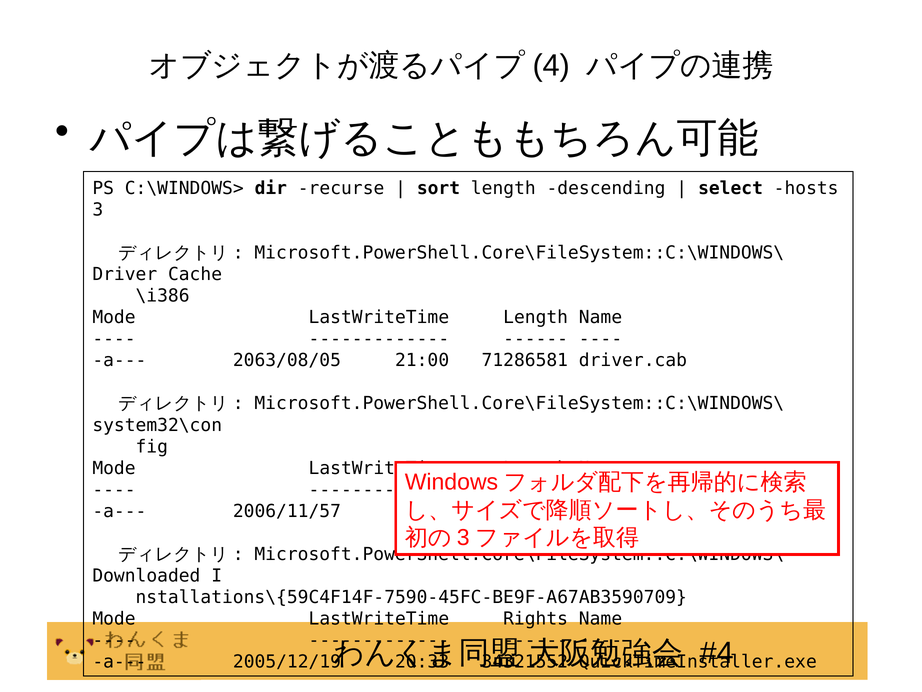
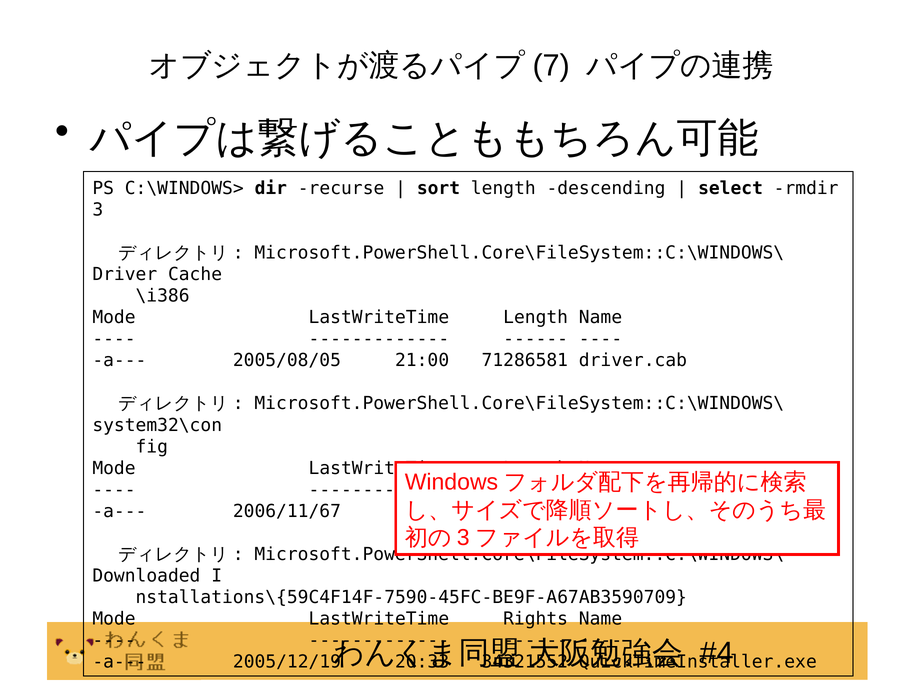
4: 4 -> 7
hosts: hosts -> rmdir
2063/08/05: 2063/08/05 -> 2005/08/05
2006/11/57: 2006/11/57 -> 2006/11/67
